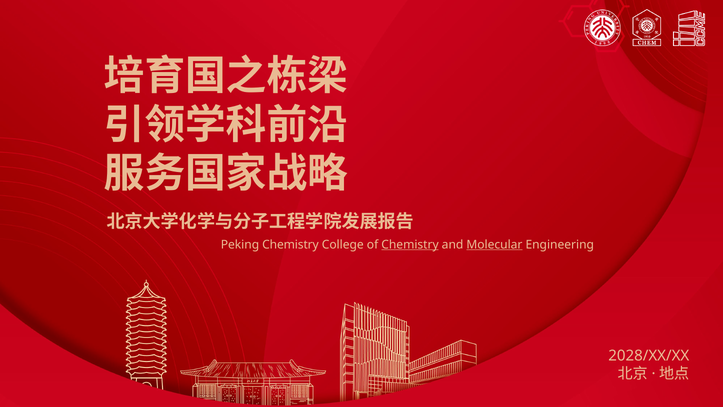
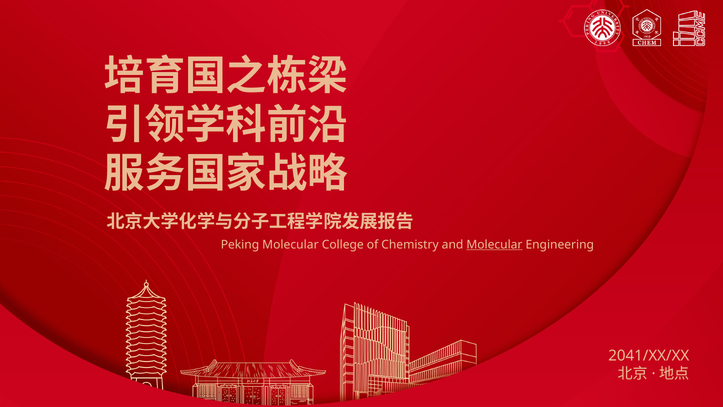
Peking Chemistry: Chemistry -> Molecular
Chemistry at (410, 244) underline: present -> none
2028/XX/XX: 2028/XX/XX -> 2041/XX/XX
